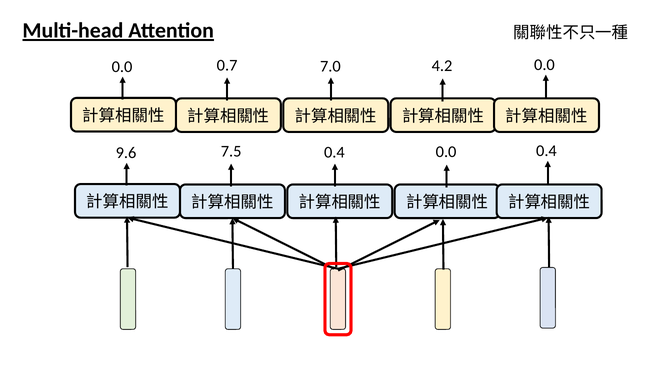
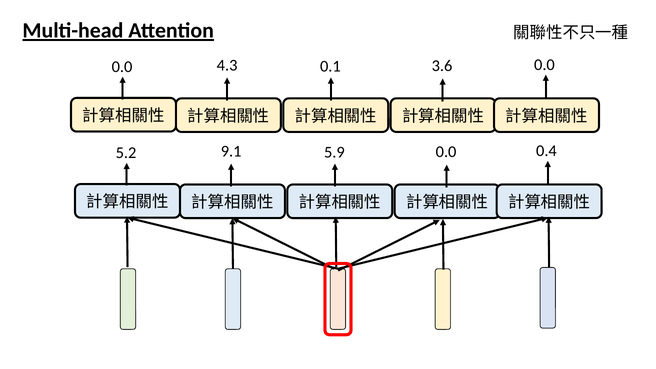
0.7: 0.7 -> 4.3
4.2: 4.2 -> 3.6
7.0: 7.0 -> 0.1
7.5: 7.5 -> 9.1
0.4 at (334, 152): 0.4 -> 5.9
9.6: 9.6 -> 5.2
